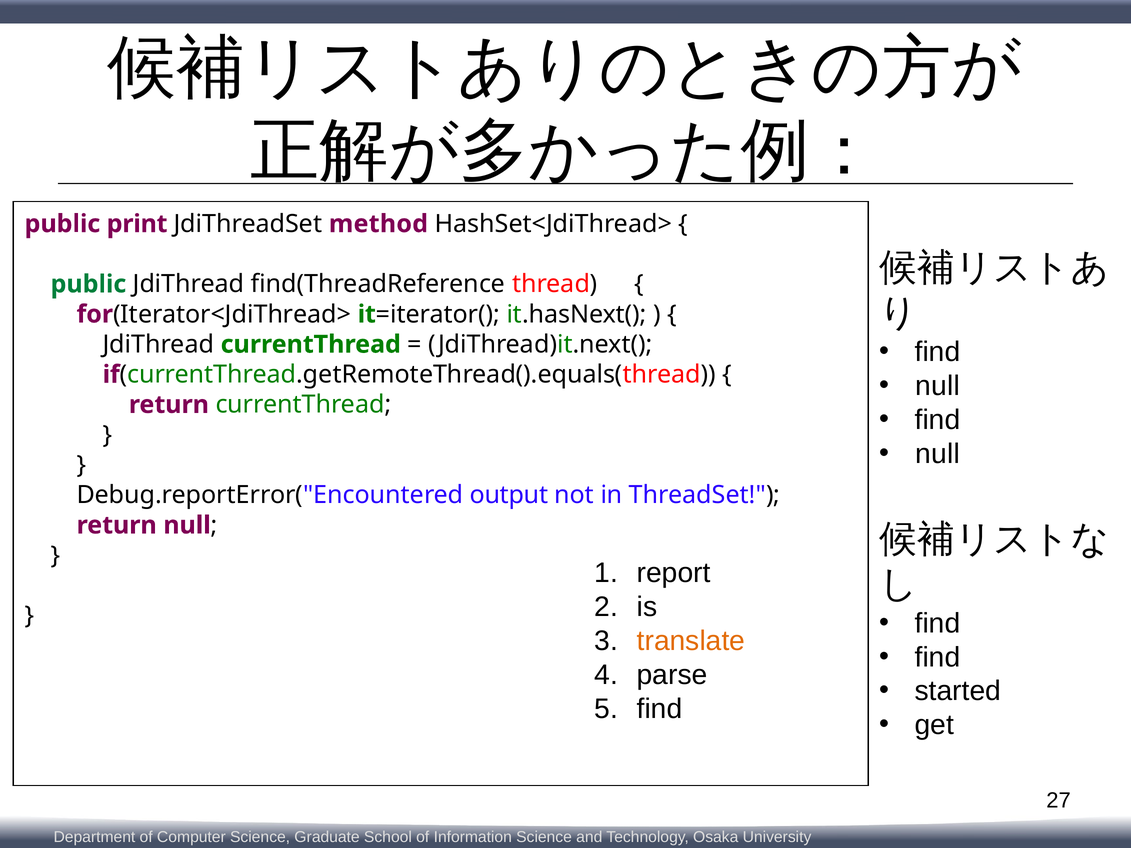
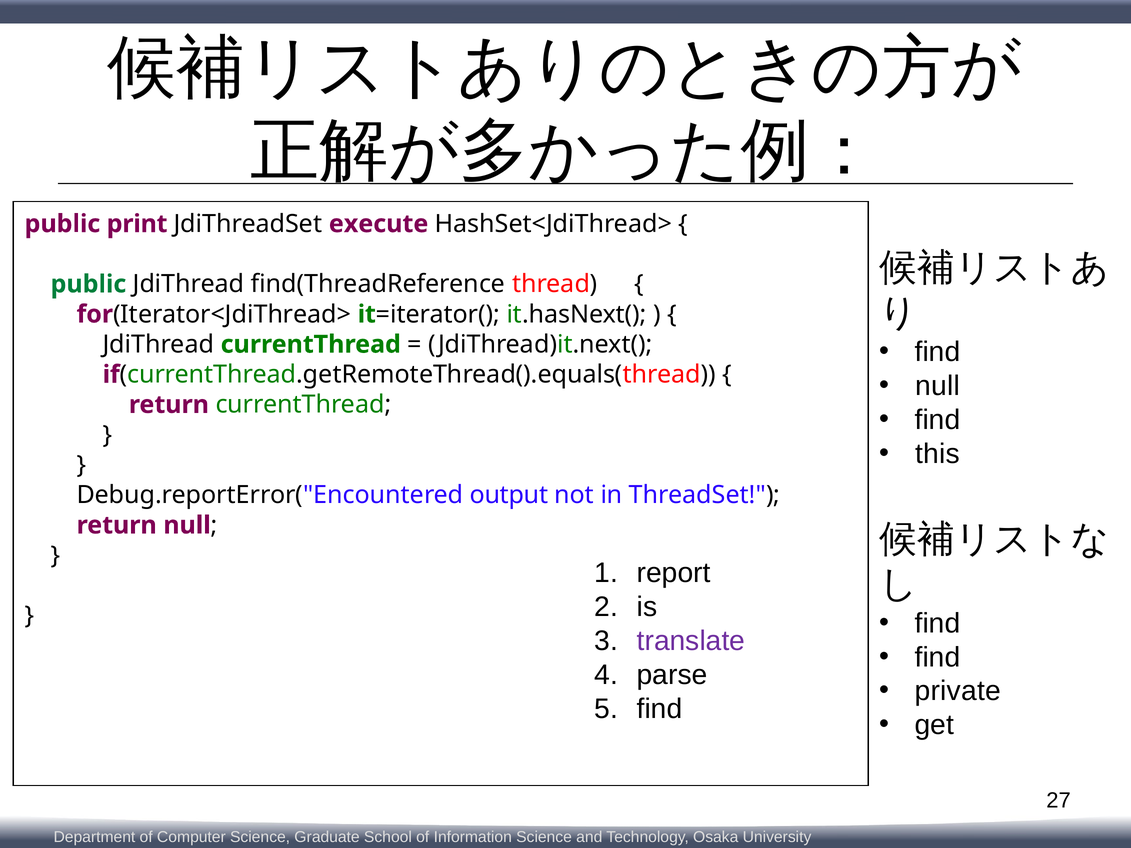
method: method -> execute
null at (937, 454): null -> this
translate colour: orange -> purple
started: started -> private
